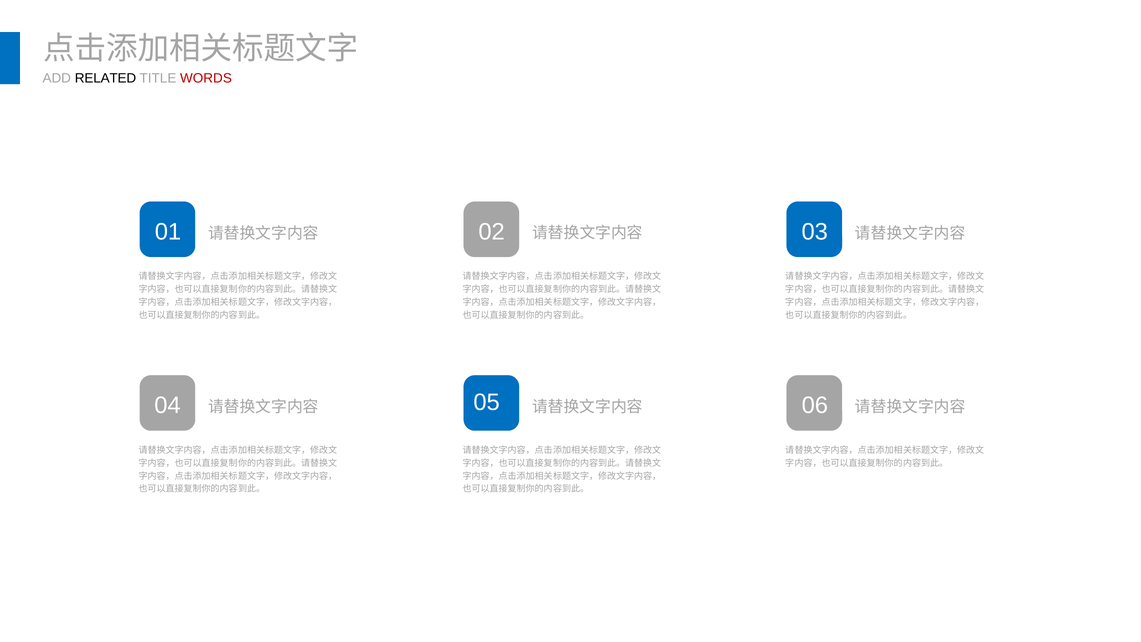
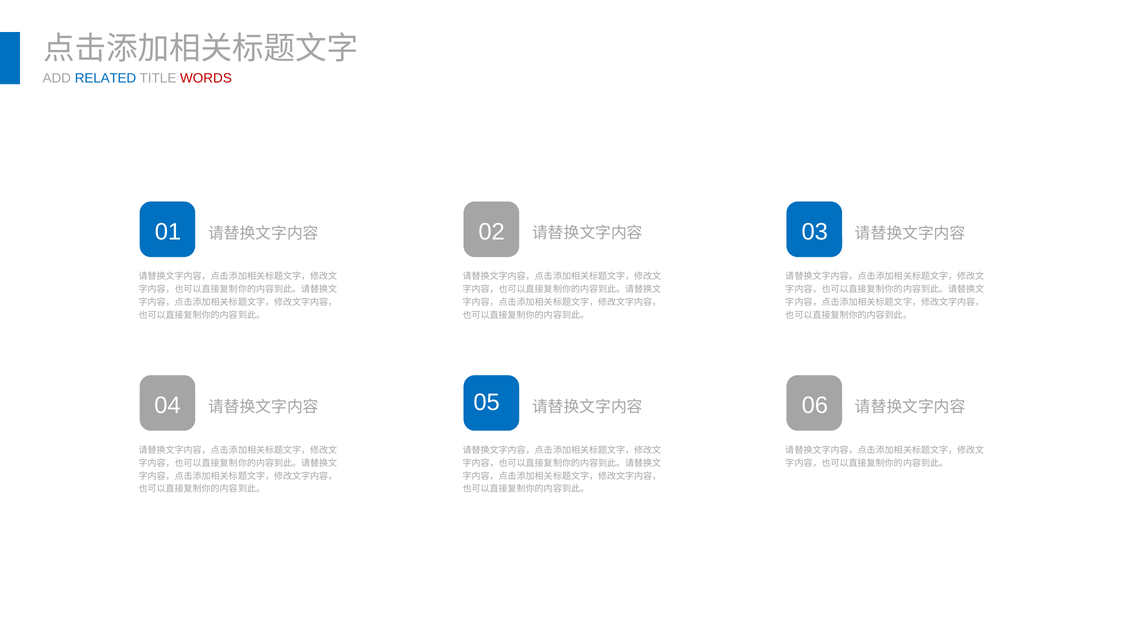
RELATED colour: black -> blue
